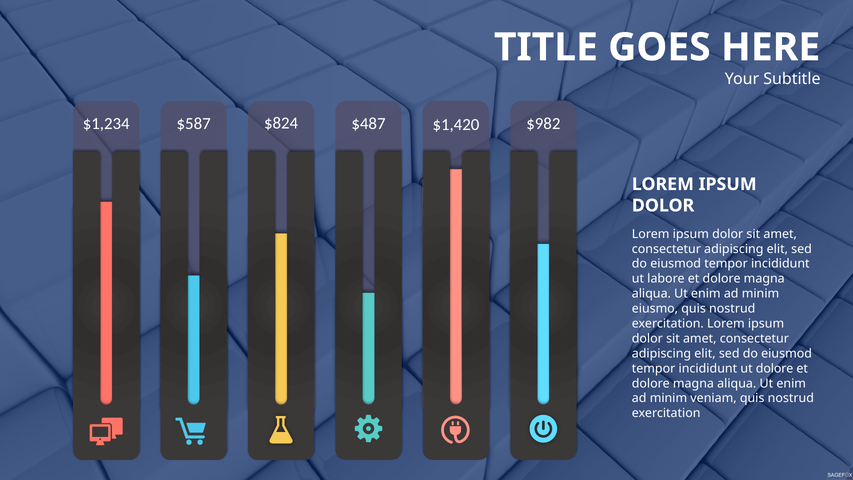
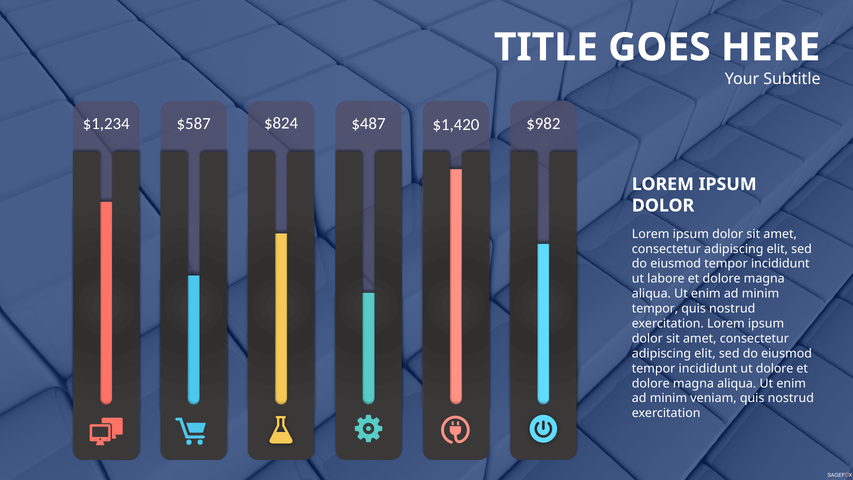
eiusmo at (655, 309): eiusmo -> tempor
